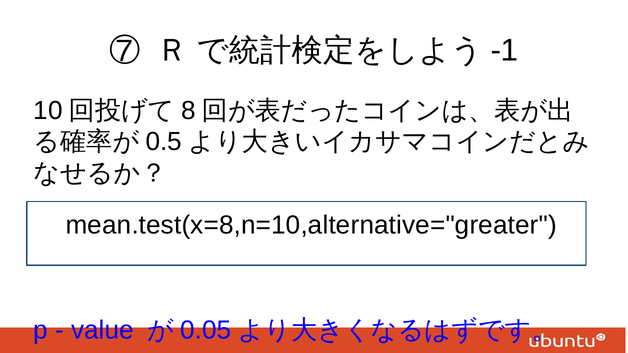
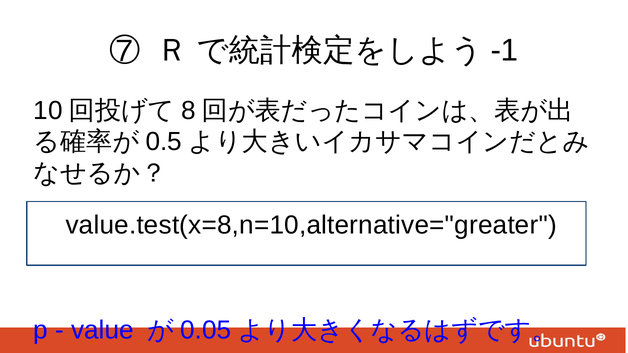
mean.test(x=8,n=10,alternative="greater: mean.test(x=8,n=10,alternative="greater -> value.test(x=8,n=10,alternative="greater
